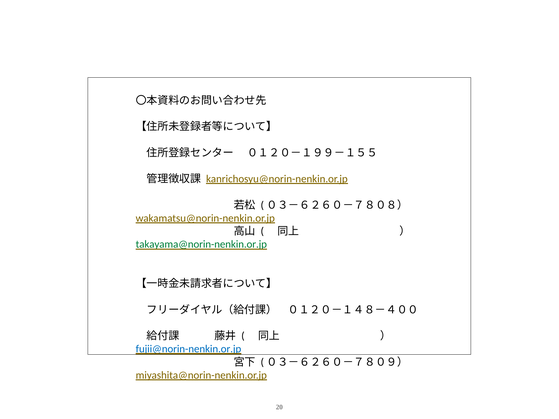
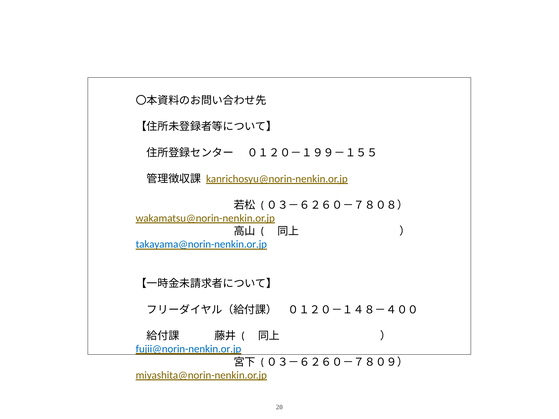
takayama@norin-nenkin.or.jp colour: green -> blue
